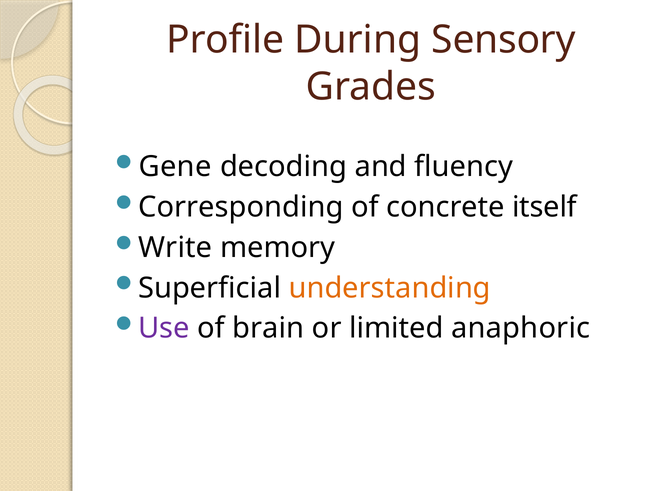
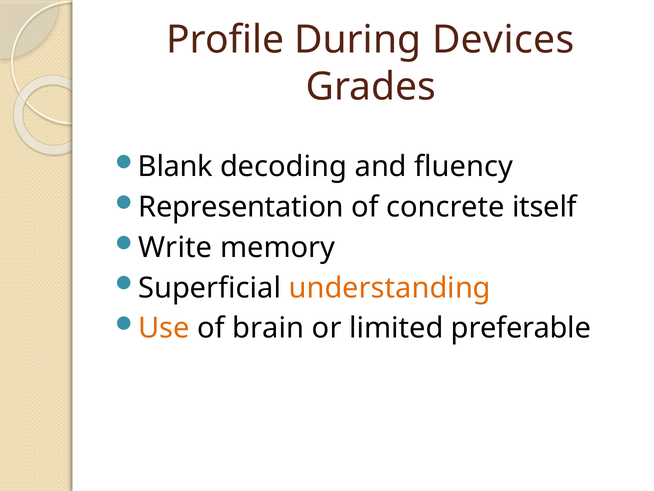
Sensory: Sensory -> Devices
Gene: Gene -> Blank
Corresponding: Corresponding -> Representation
Use colour: purple -> orange
anaphoric: anaphoric -> preferable
